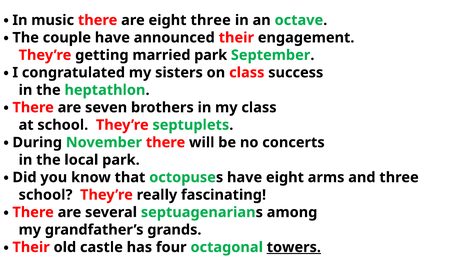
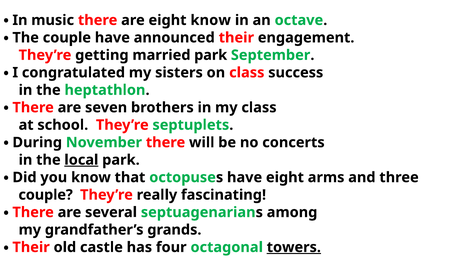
eight three: three -> know
local underline: none -> present
school at (46, 195): school -> couple
